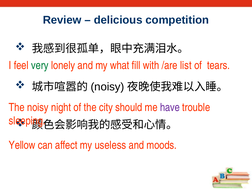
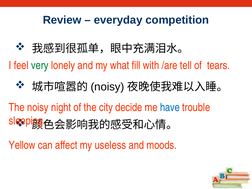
delicious: delicious -> everyday
list: list -> tell
should: should -> decide
have colour: purple -> blue
